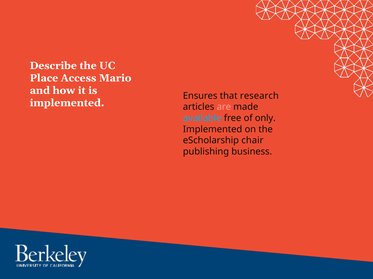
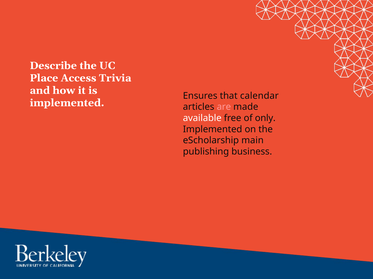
Mario: Mario -> Trivia
research: research -> calendar
available colour: light blue -> white
chair: chair -> main
